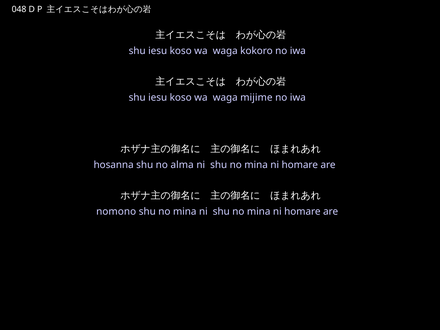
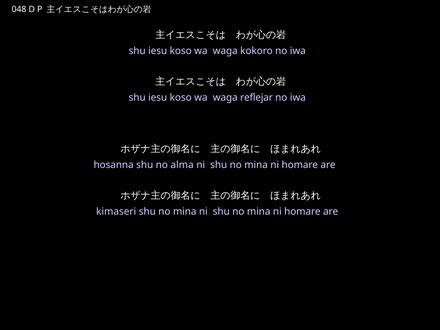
mijime: mijime -> reflejar
nomono: nomono -> kimaseri
